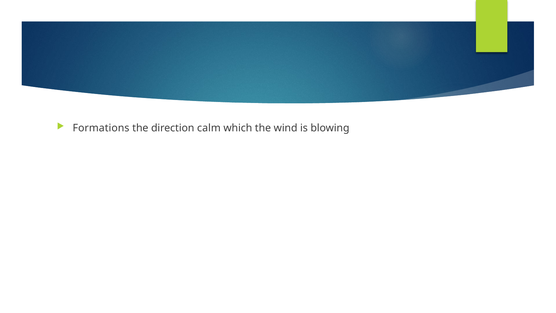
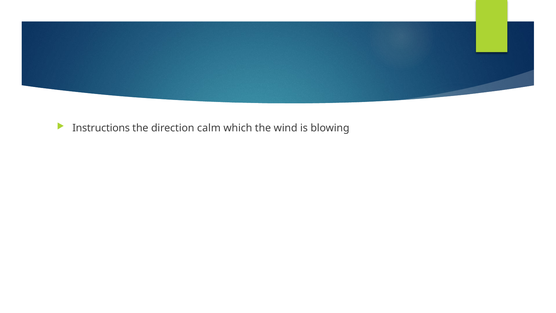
Formations: Formations -> Instructions
